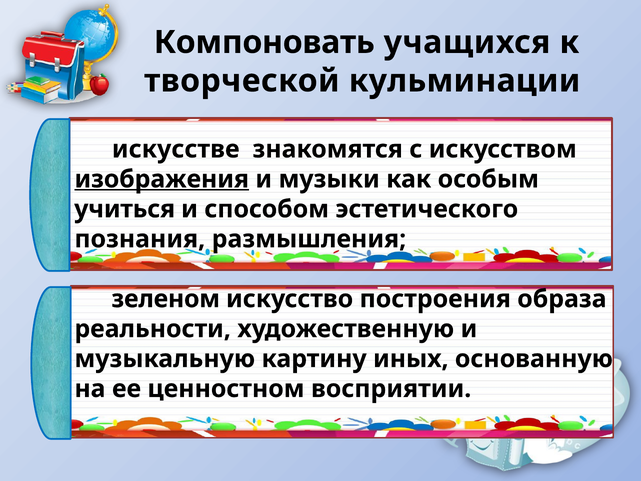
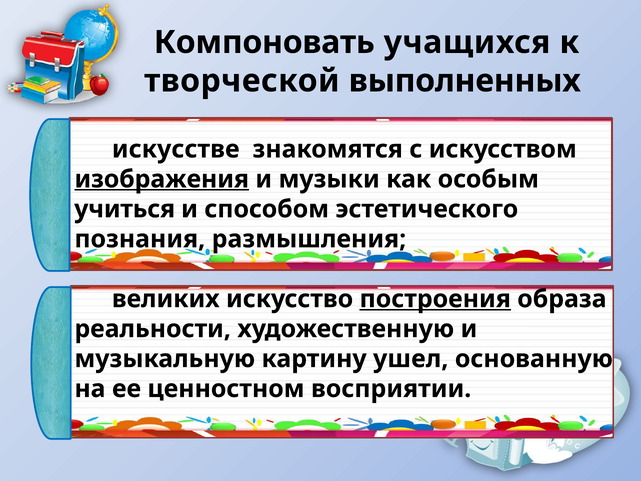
кульминации: кульминации -> выполненных
зеленом: зеленом -> великих
построения underline: none -> present
иных: иных -> ушел
